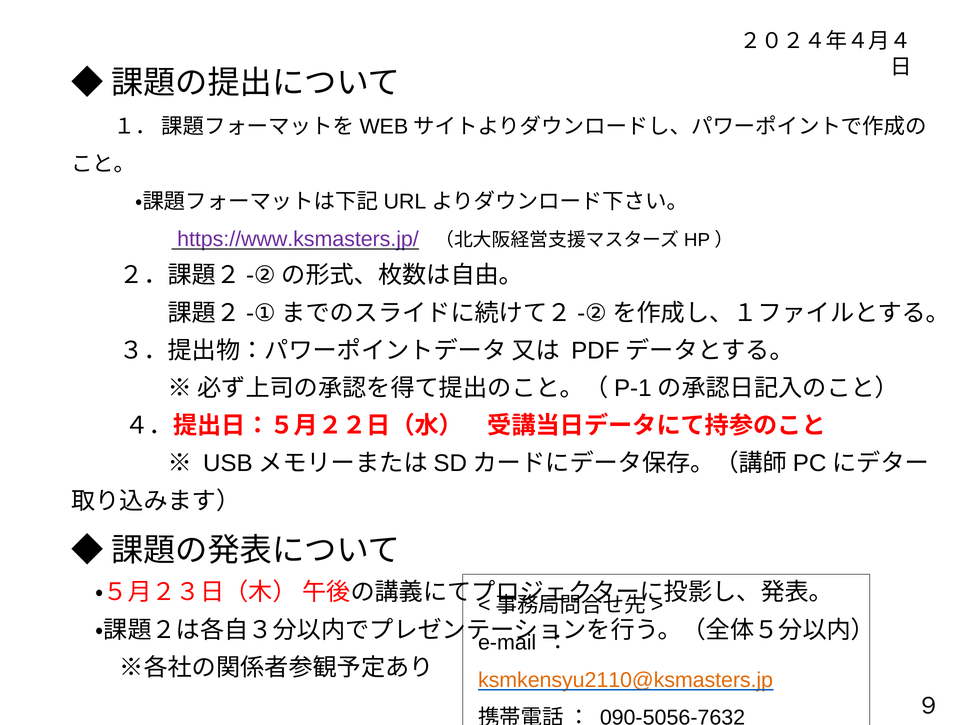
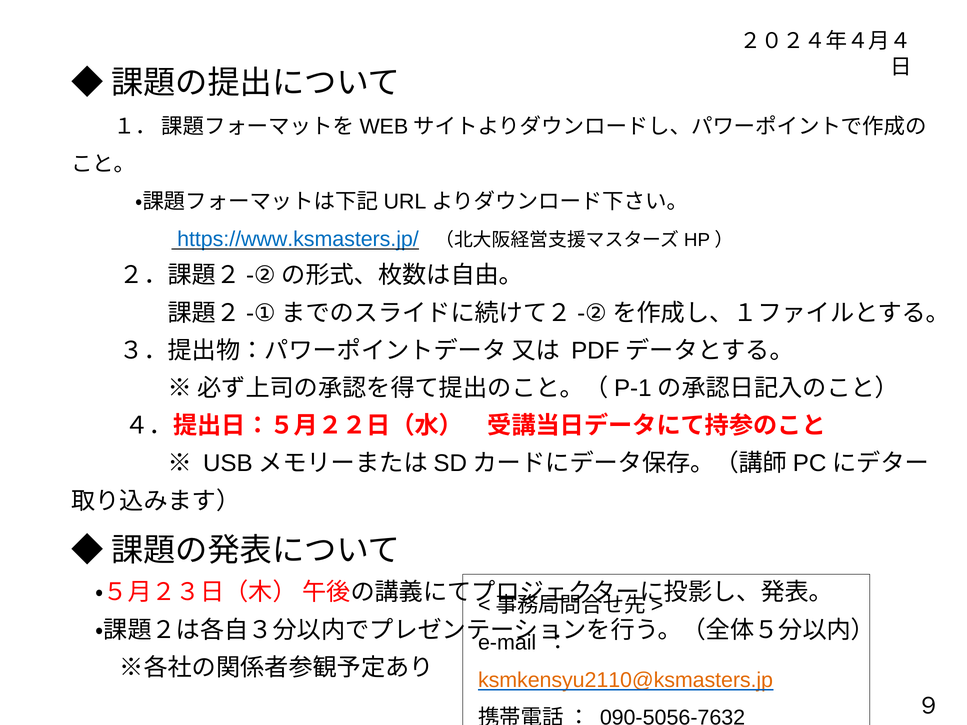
https://www.ksmasters.jp/ colour: purple -> blue
